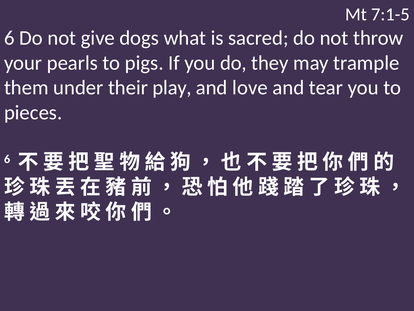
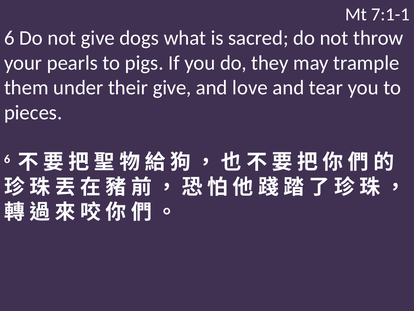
7:1-5: 7:1-5 -> 7:1-1
their play: play -> give
